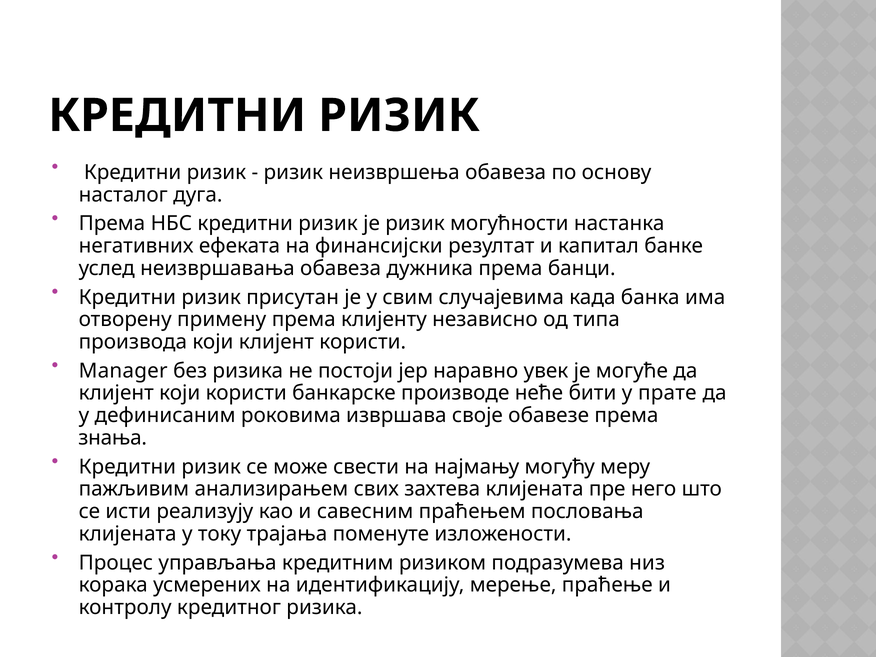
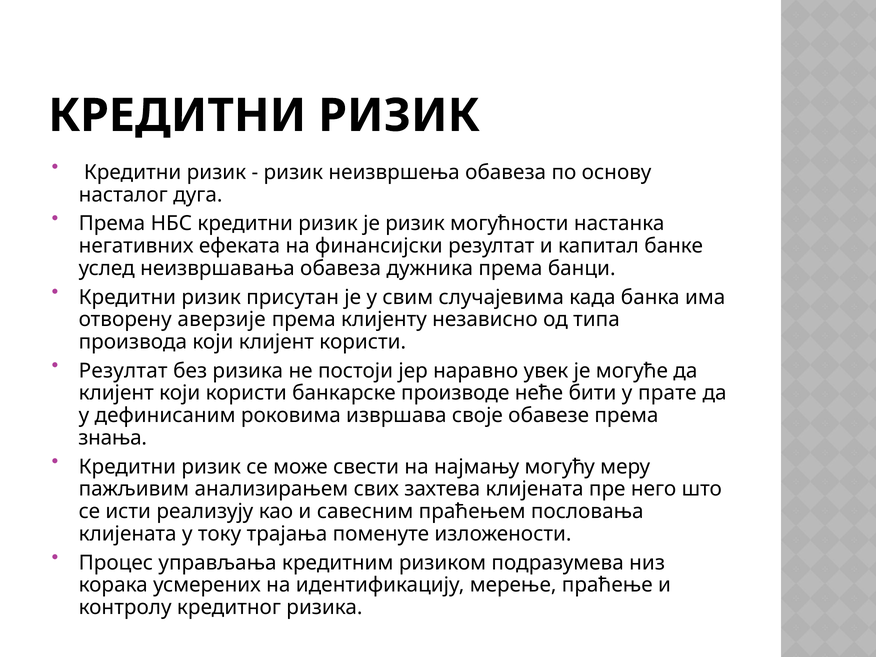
примену: примену -> аверзије
Manager at (123, 371): Manager -> Резултат
